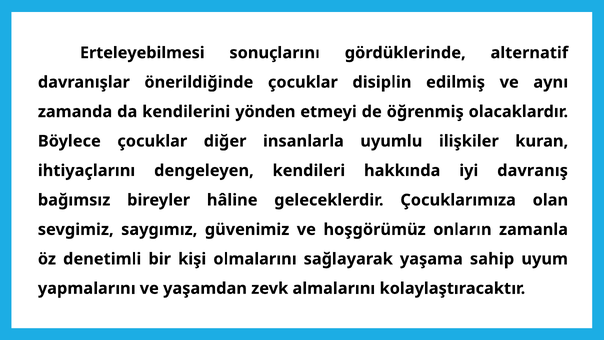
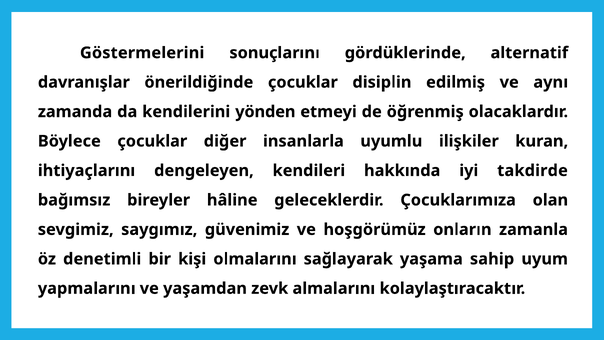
Erteleyebilmesi: Erteleyebilmesi -> Göstermelerini
davranış: davranış -> takdirde
